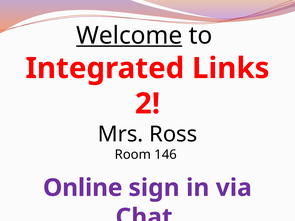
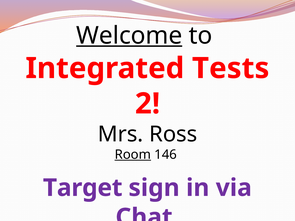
Links: Links -> Tests
Room underline: none -> present
Online: Online -> Target
